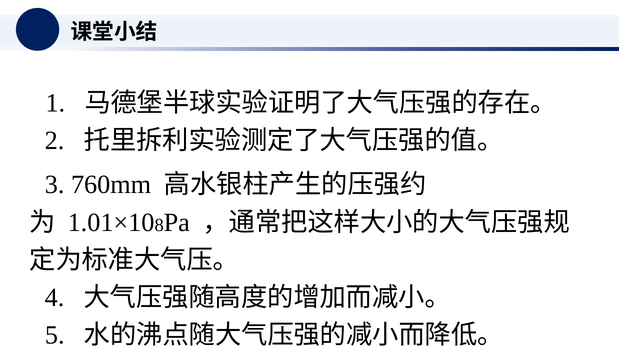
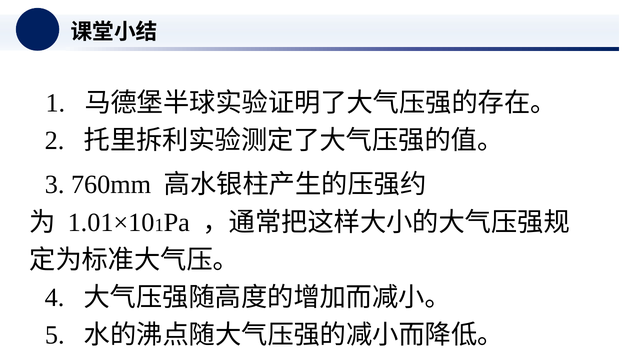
8 at (159, 225): 8 -> 1
